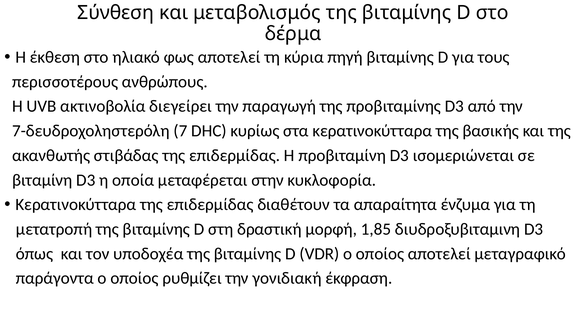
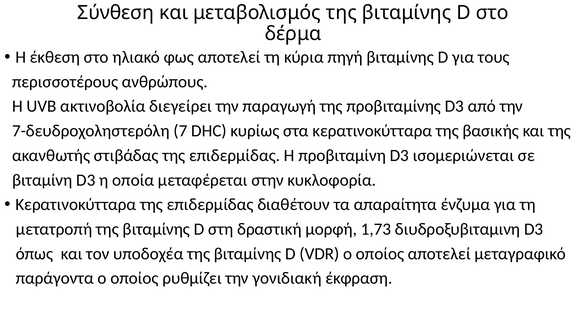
1,85: 1,85 -> 1,73
